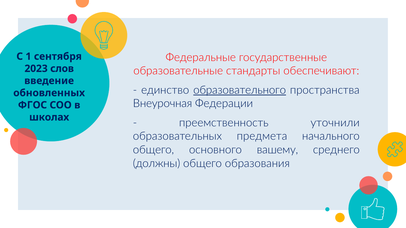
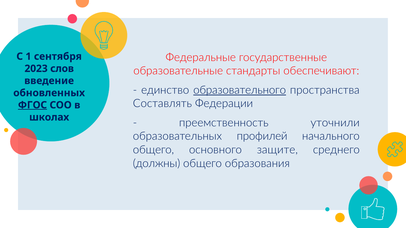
Внеурочная: Внеурочная -> Составлять
ФГОС underline: none -> present
предмета: предмета -> профилей
вашему: вашему -> защите
